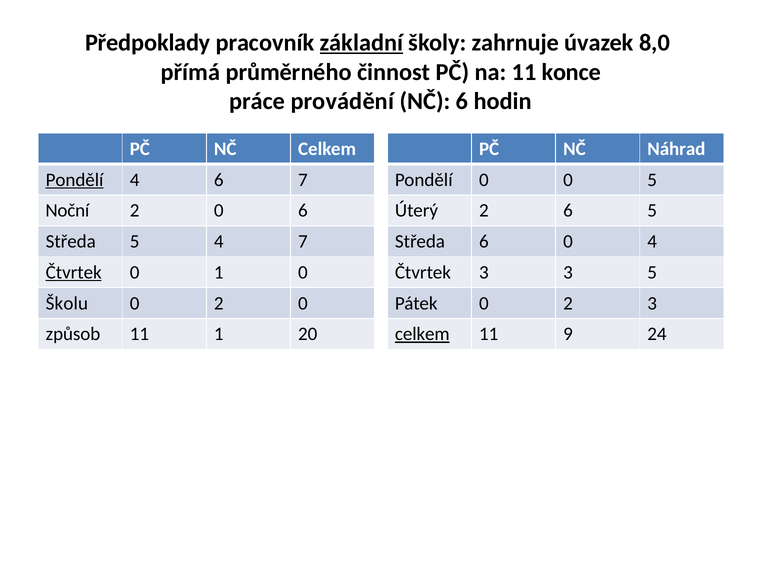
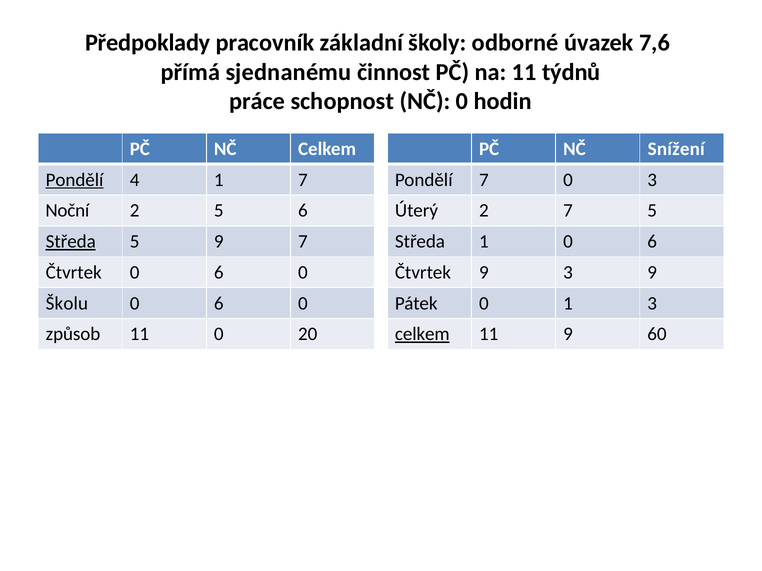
základní underline: present -> none
zahrnuje: zahrnuje -> odborné
8,0: 8,0 -> 7,6
průměrného: průměrného -> sjednanému
konce: konce -> týdnů
provádění: provádění -> schopnost
NČ 6: 6 -> 0
Náhrad: Náhrad -> Snížení
4 6: 6 -> 1
Pondělí 0: 0 -> 7
0 5: 5 -> 3
0 at (219, 211): 0 -> 5
2 6: 6 -> 7
Středa at (71, 242) underline: none -> present
5 4: 4 -> 9
Středa 6: 6 -> 1
4 at (652, 242): 4 -> 6
Čtvrtek at (74, 273) underline: present -> none
1 at (219, 273): 1 -> 6
Čtvrtek 3: 3 -> 9
3 5: 5 -> 9
2 at (219, 304): 2 -> 6
Pátek 0 2: 2 -> 1
11 1: 1 -> 0
24: 24 -> 60
